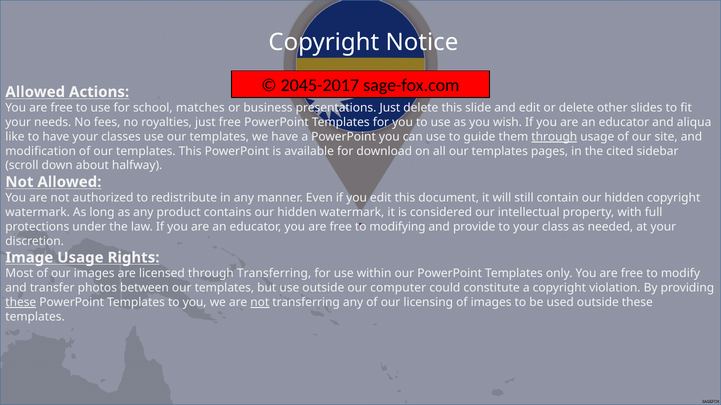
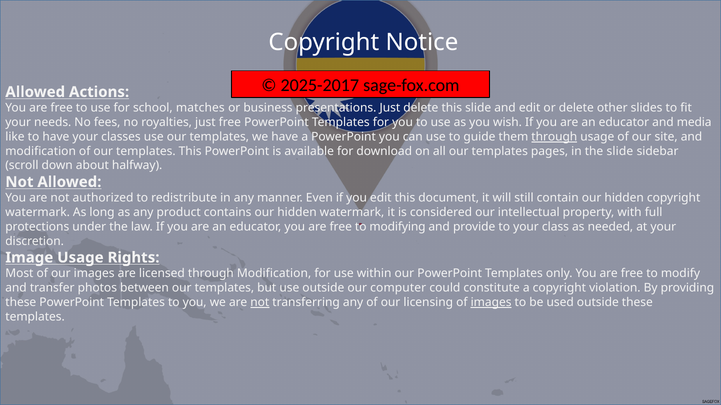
2045-2017: 2045-2017 -> 2025-2017
aliqua: aliqua -> media
the cited: cited -> slide
through Transferring: Transferring -> Modification
these at (21, 303) underline: present -> none
images at (491, 303) underline: none -> present
